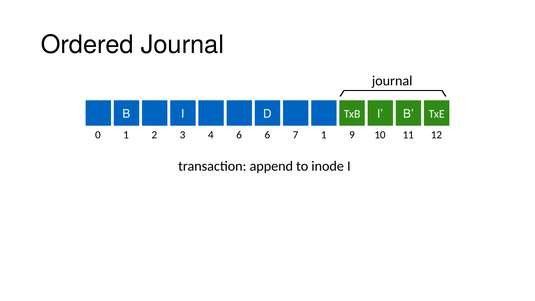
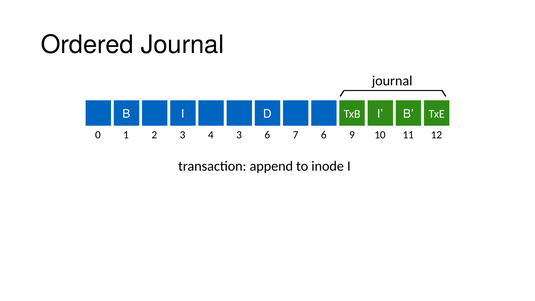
0 6: 6 -> 3
7 1: 1 -> 6
